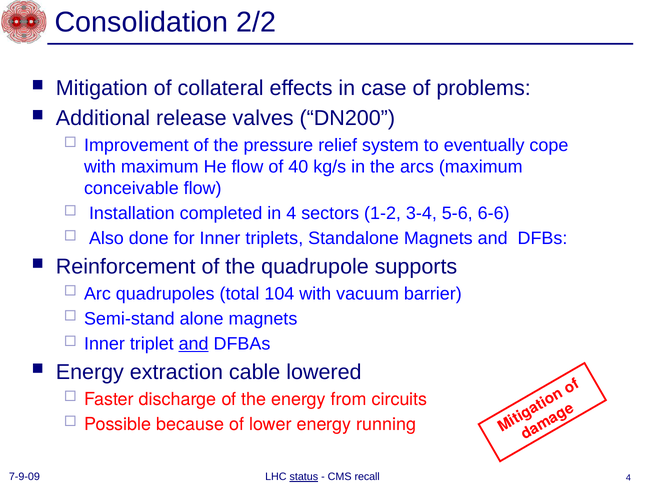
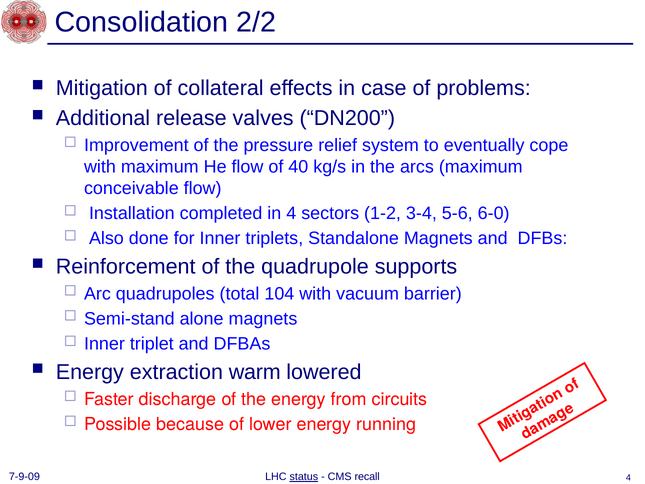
6-6: 6-6 -> 6-0
and at (194, 344) underline: present -> none
cable: cable -> warm
